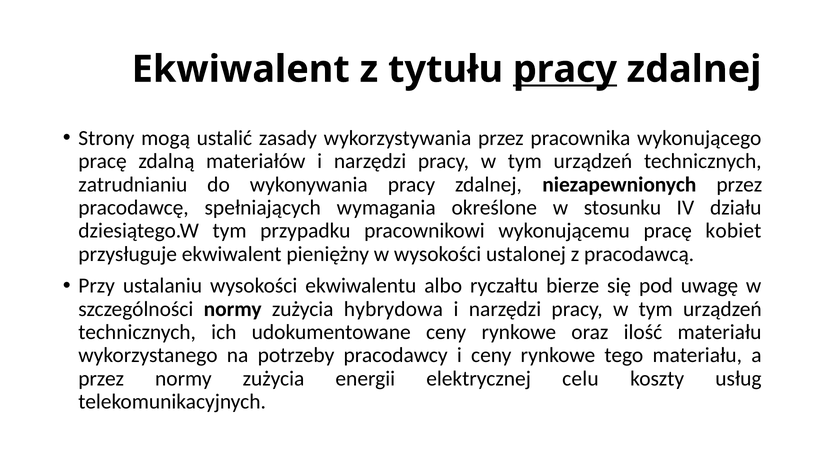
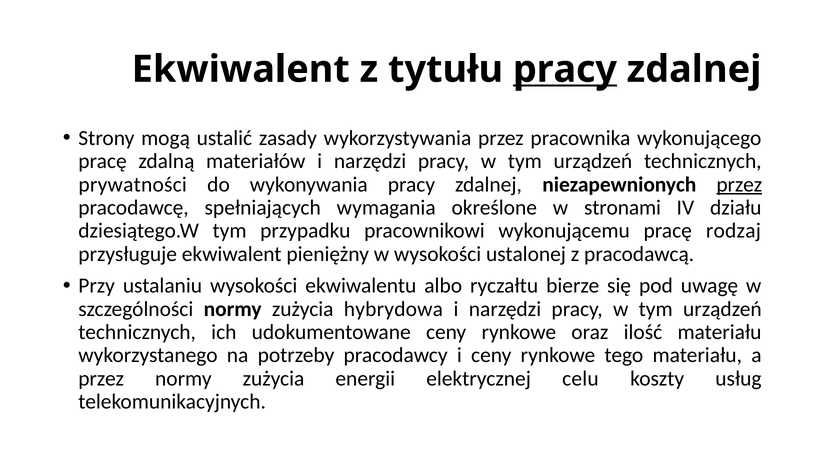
zatrudnianiu: zatrudnianiu -> prywatności
przez at (739, 184) underline: none -> present
stosunku: stosunku -> stronami
kobiet: kobiet -> rodzaj
